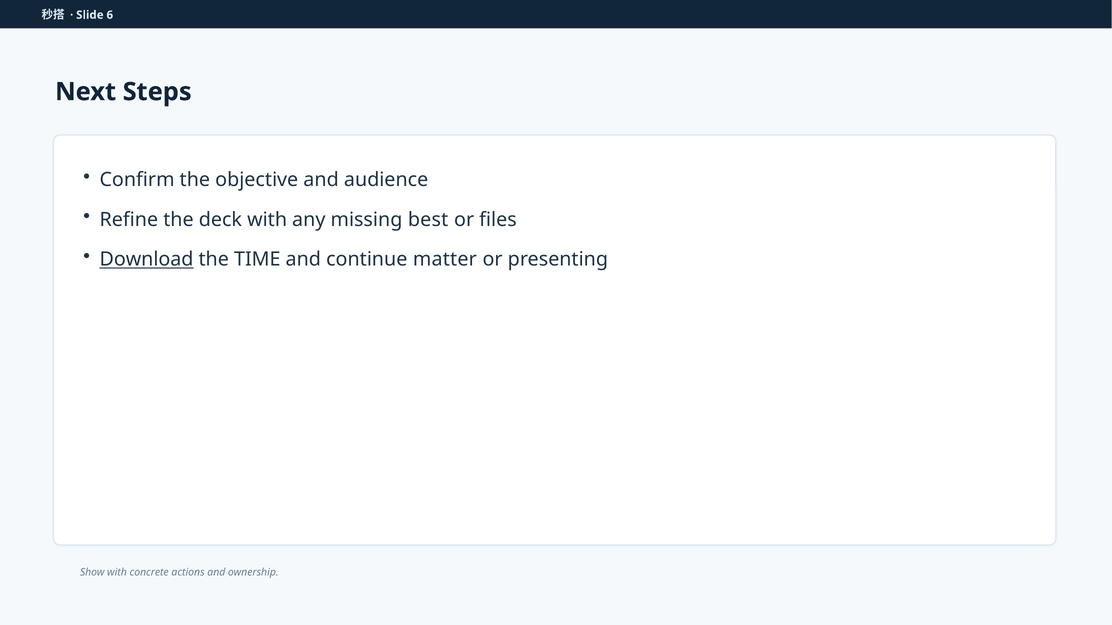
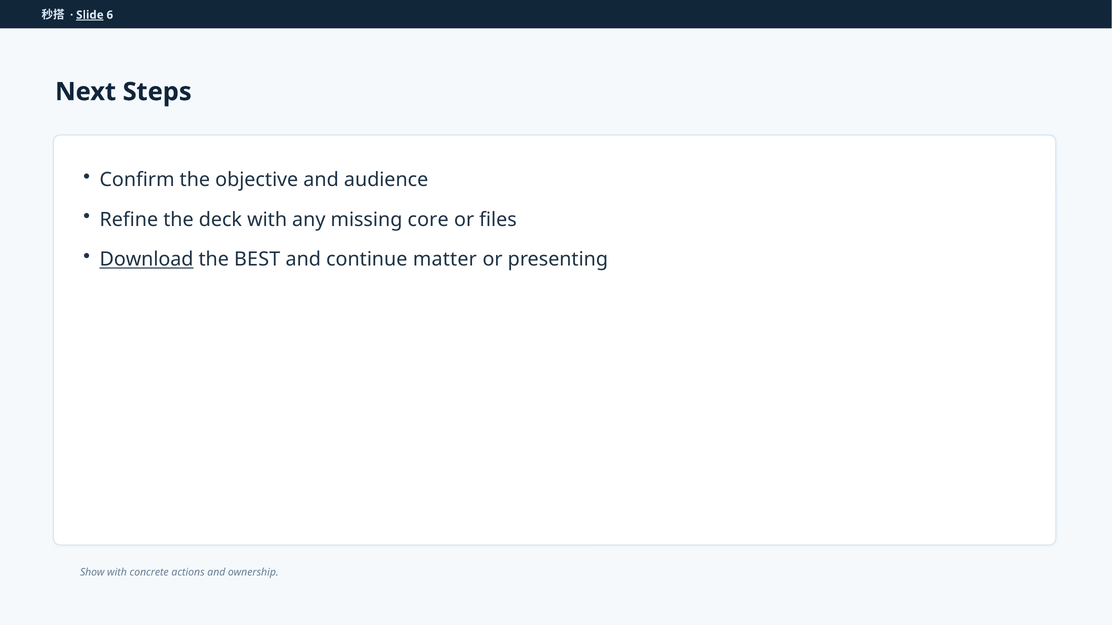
Slide underline: none -> present
best: best -> core
TIME: TIME -> BEST
